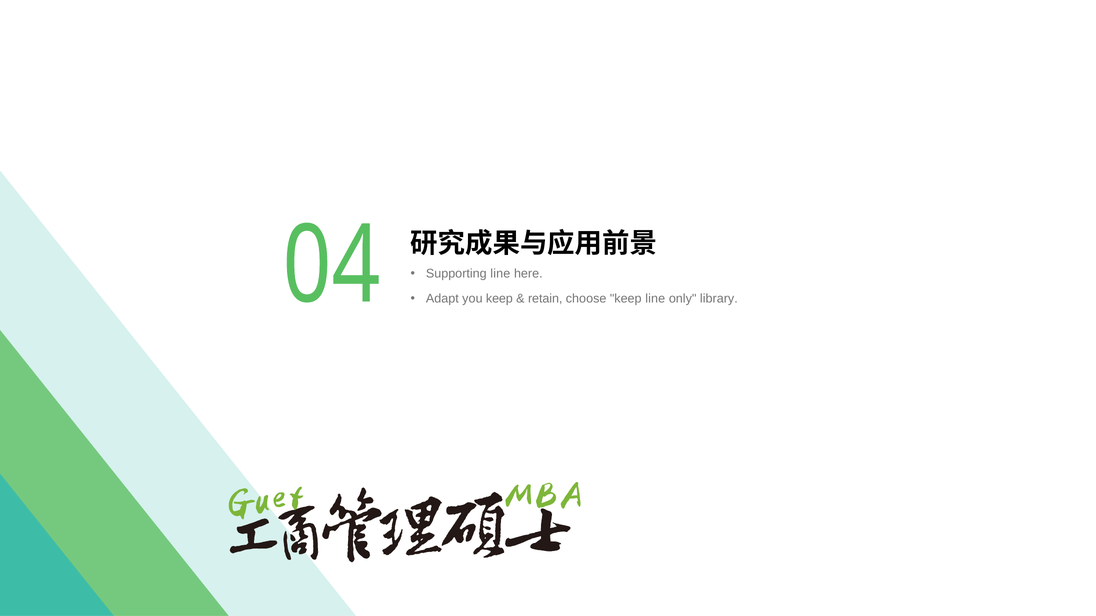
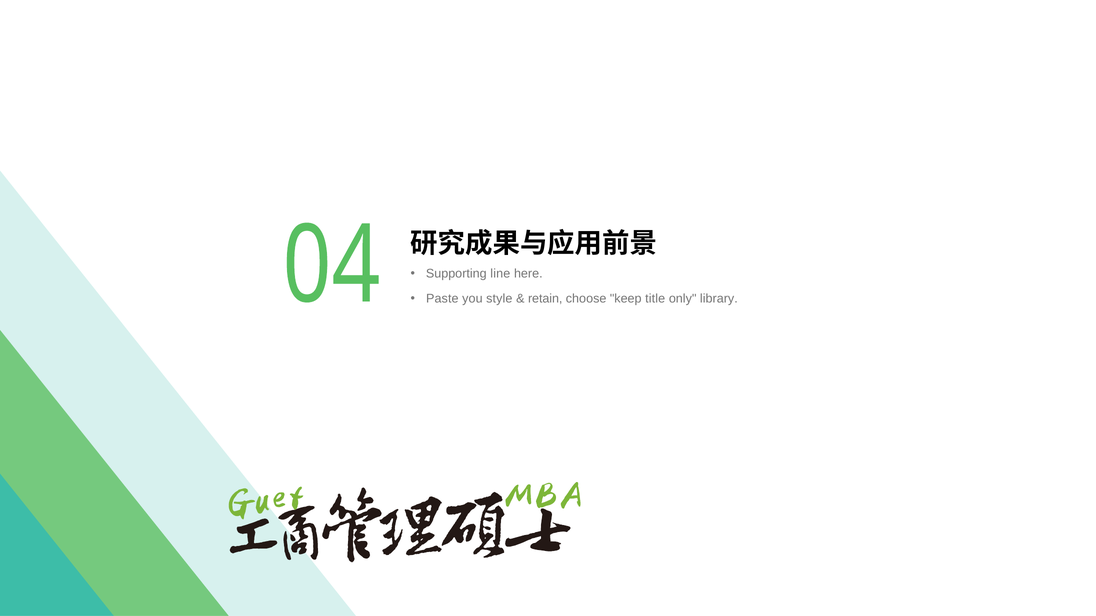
Adapt: Adapt -> Paste
you keep: keep -> style
keep line: line -> title
